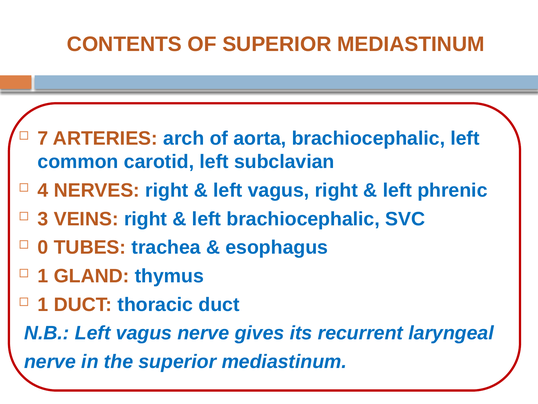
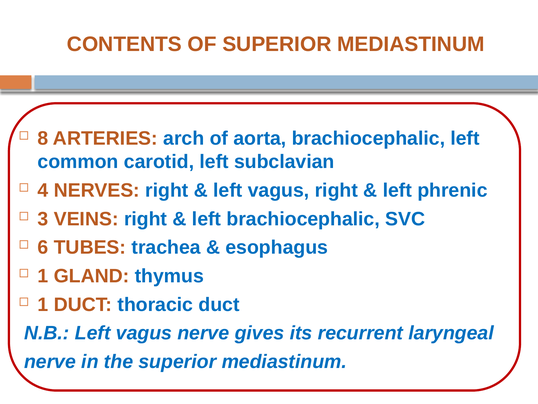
7: 7 -> 8
0: 0 -> 6
